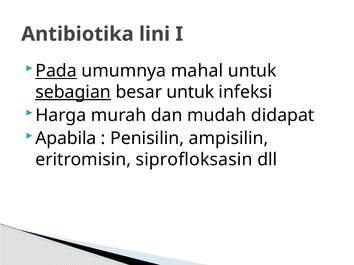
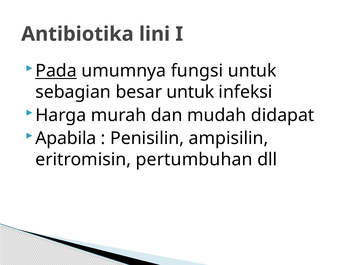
mahal: mahal -> fungsi
sebagian underline: present -> none
siprofloksasin: siprofloksasin -> pertumbuhan
